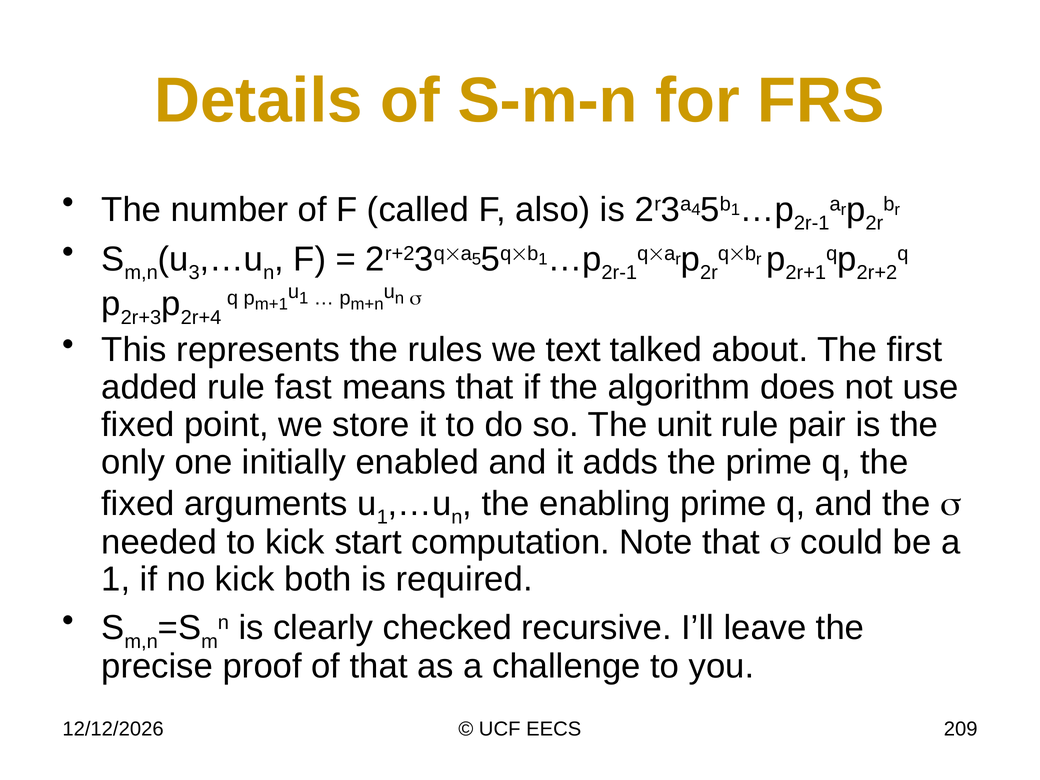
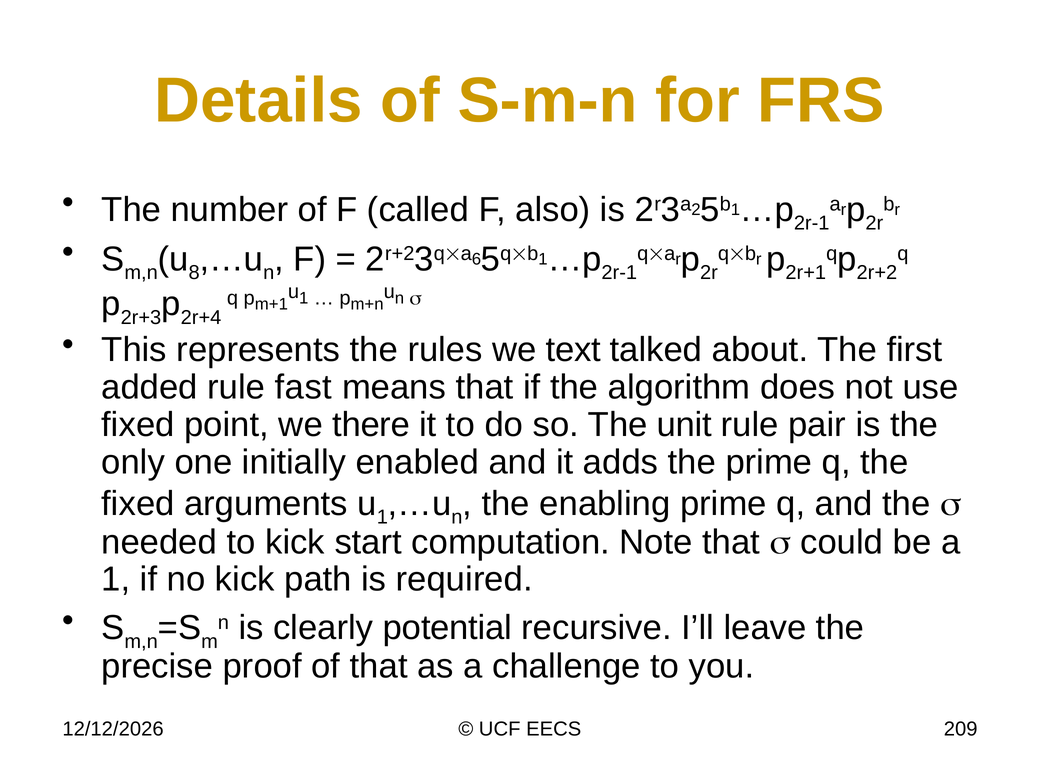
4: 4 -> 2
3: 3 -> 8
5: 5 -> 6
store: store -> there
both: both -> path
checked: checked -> potential
